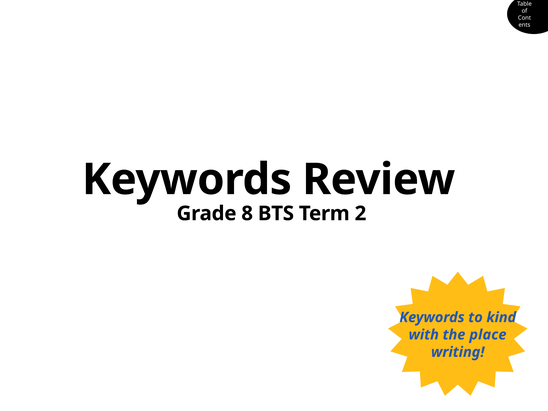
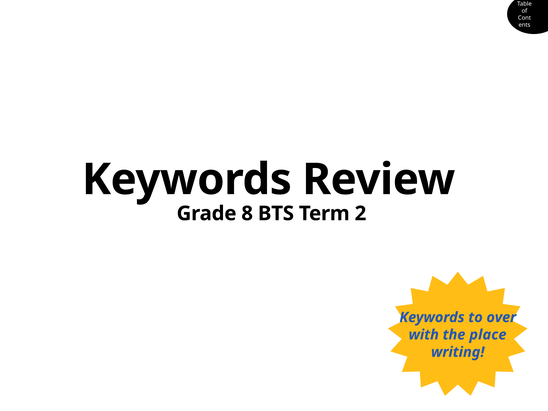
kind: kind -> over
